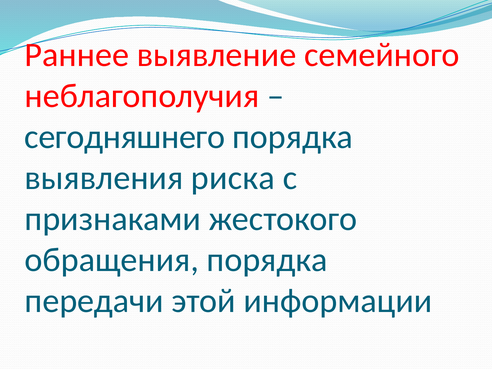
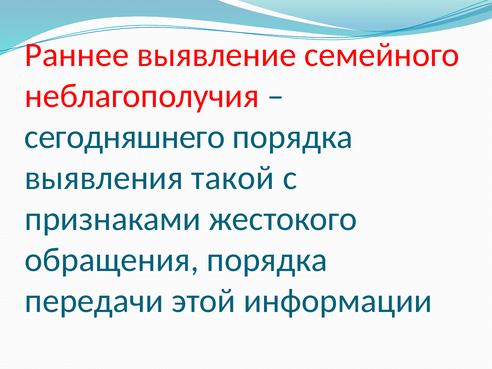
риска: риска -> такой
